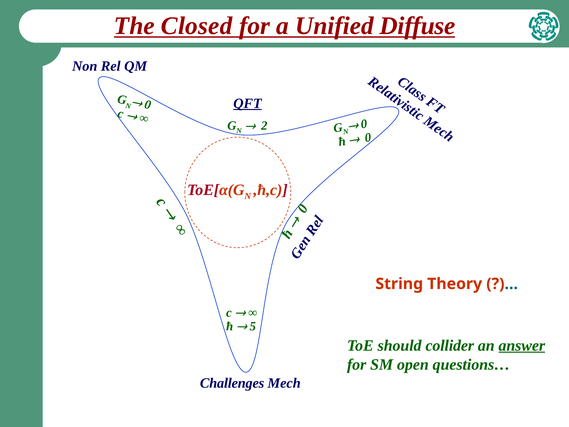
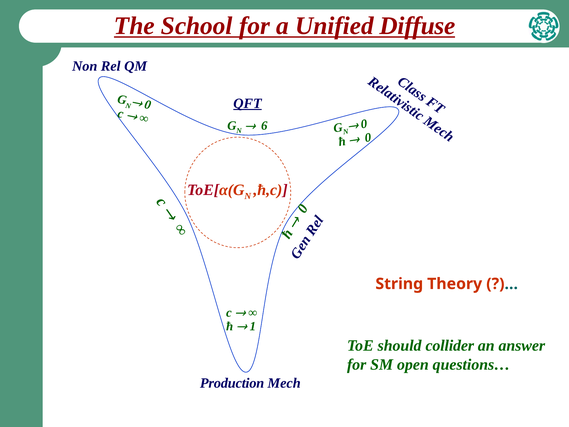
Closed: Closed -> School
2: 2 -> 6
5: 5 -> 1
answer underline: present -> none
Challenges: Challenges -> Production
